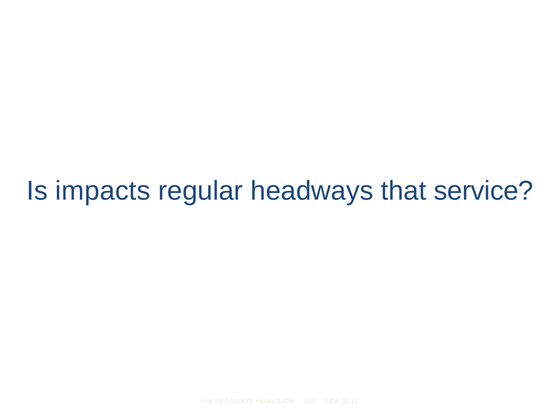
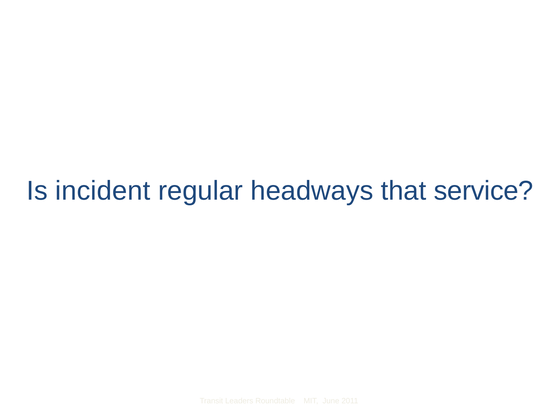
impacts: impacts -> incident
